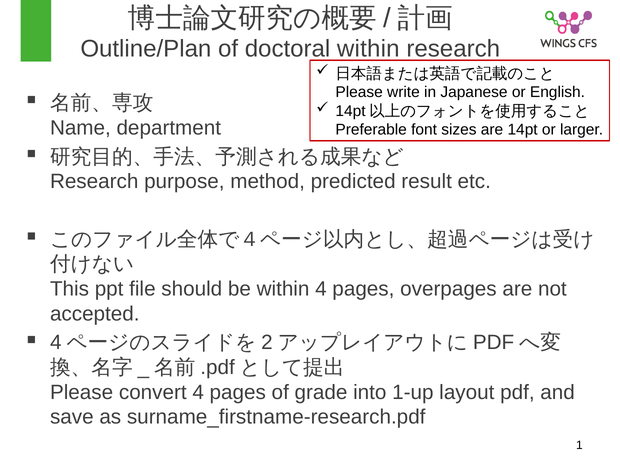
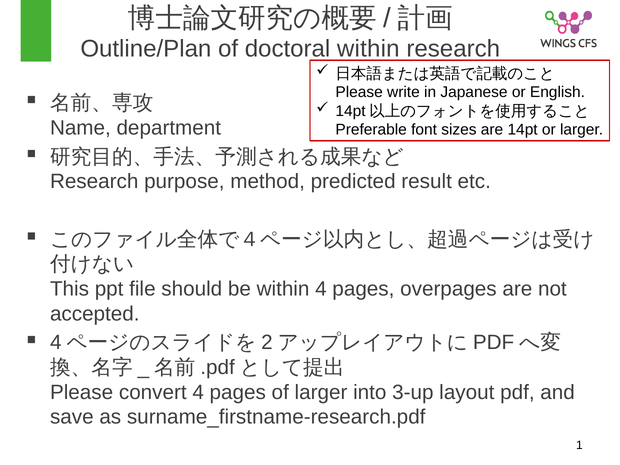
of grade: grade -> larger
1-up: 1-up -> 3-up
